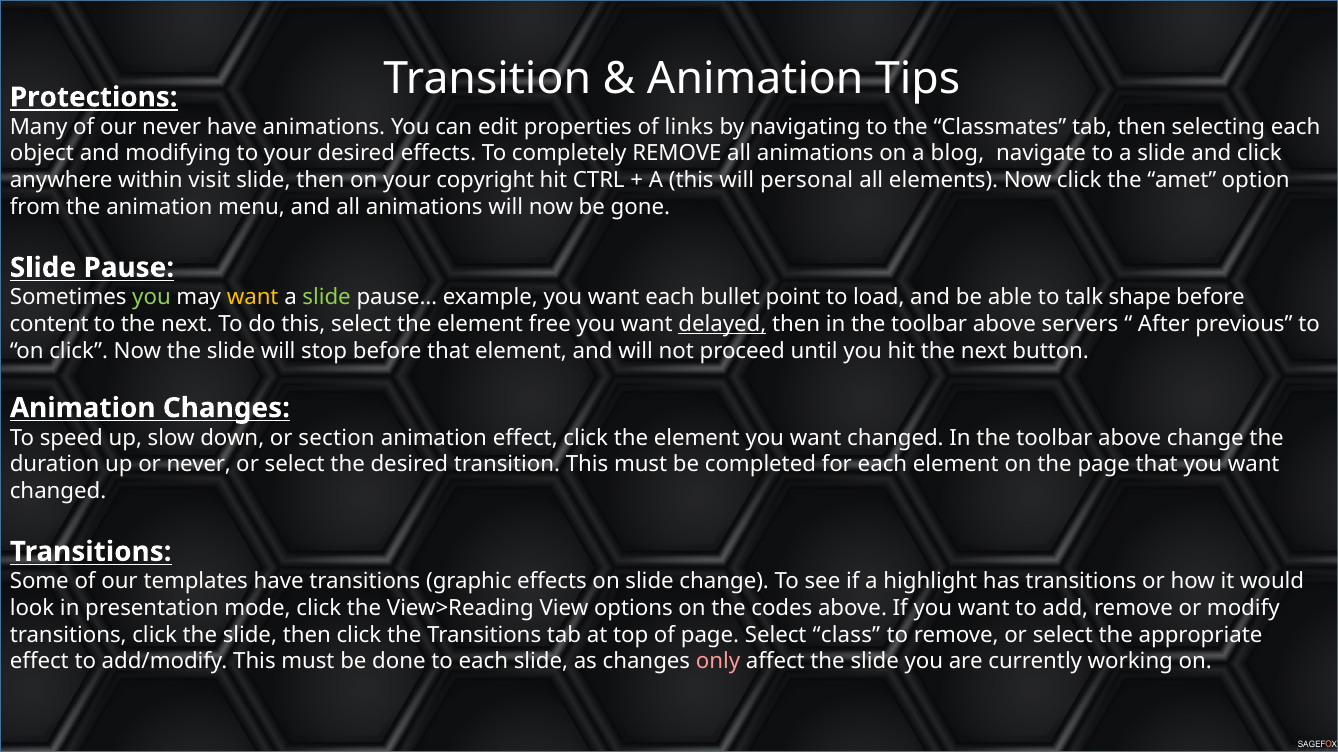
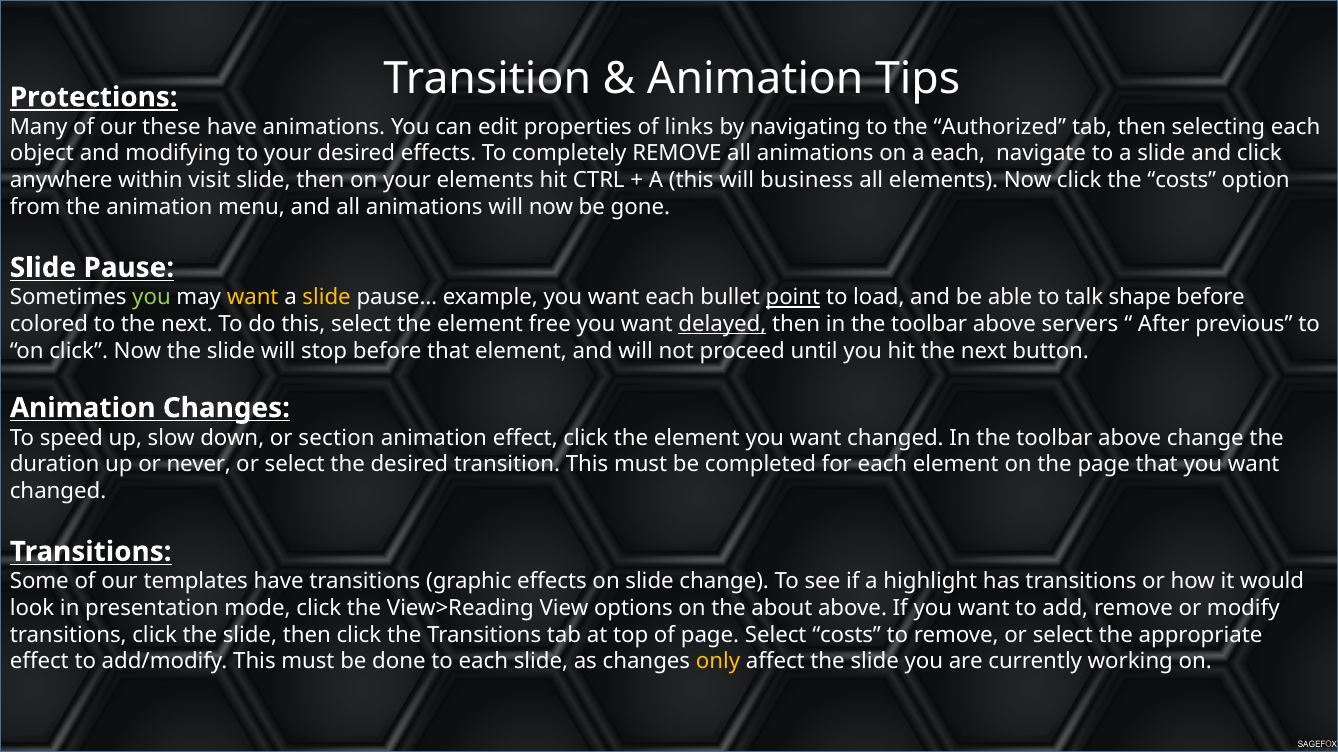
our never: never -> these
Classmates: Classmates -> Authorized
a blog: blog -> each
your copyright: copyright -> elements
personal: personal -> business
the amet: amet -> costs
slide at (327, 298) colour: light green -> yellow
point underline: none -> present
content: content -> colored
codes: codes -> about
Select class: class -> costs
only colour: pink -> yellow
